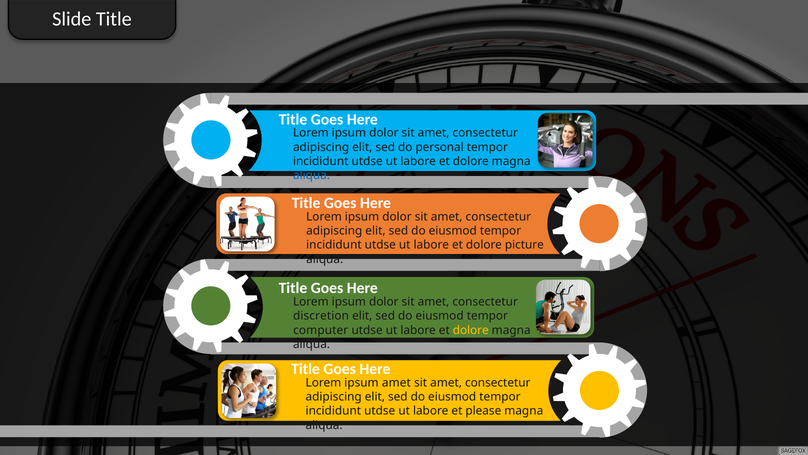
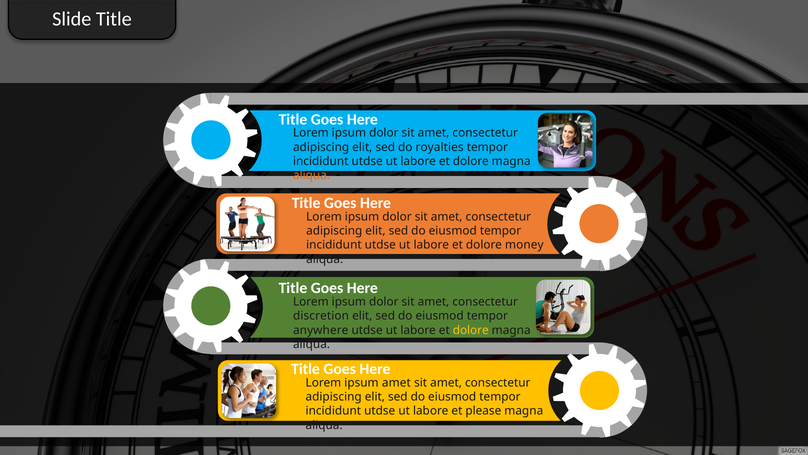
personal: personal -> royalties
aliqua at (312, 175) colour: blue -> orange
picture: picture -> money
computer: computer -> anywhere
